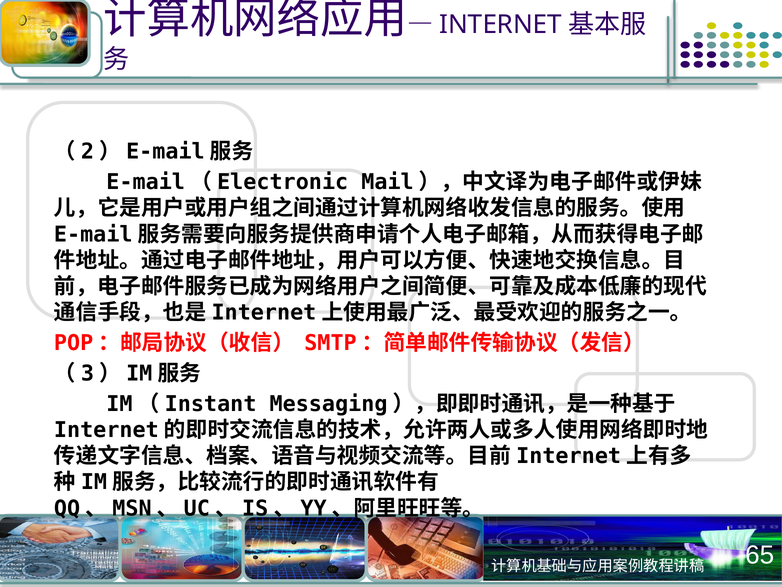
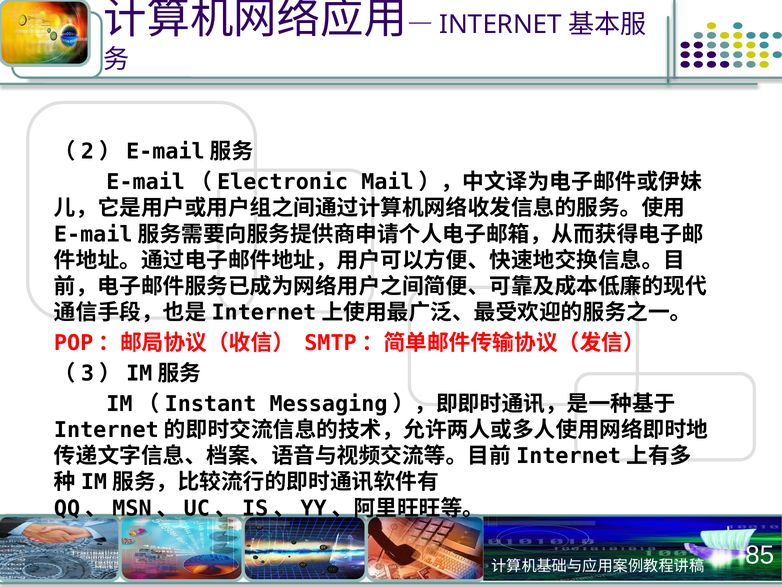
65: 65 -> 85
